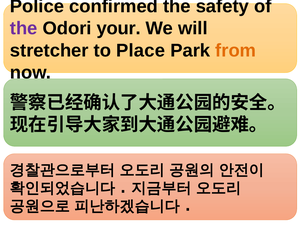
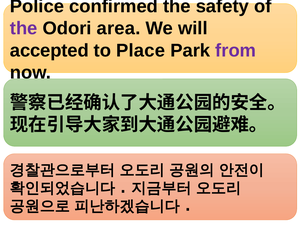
your: your -> area
stretcher: stretcher -> accepted
from colour: orange -> purple
